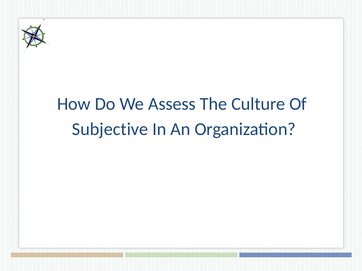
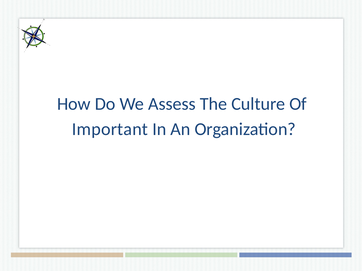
Subjective: Subjective -> Important
